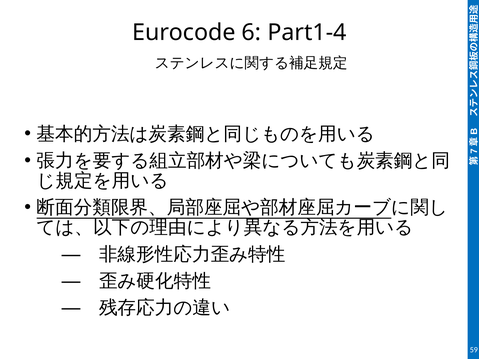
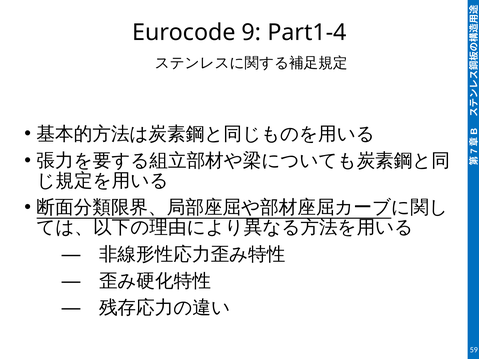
6: 6 -> 9
